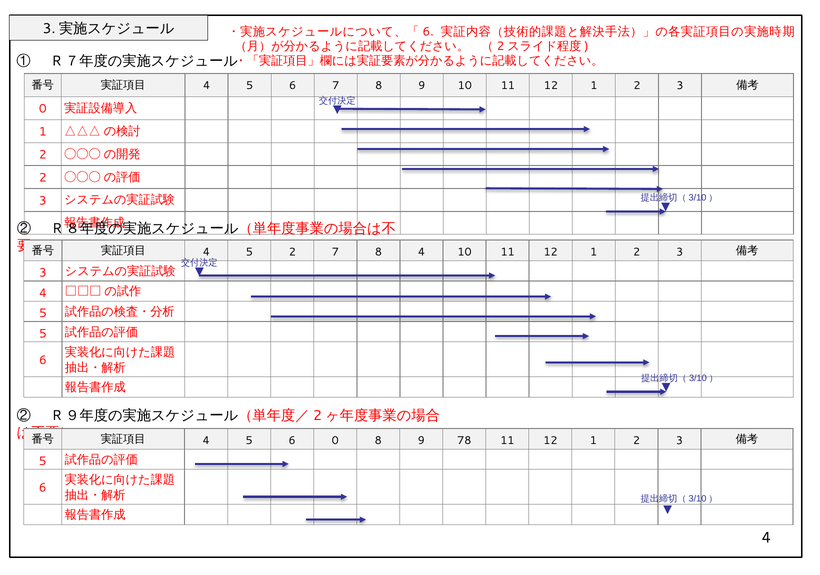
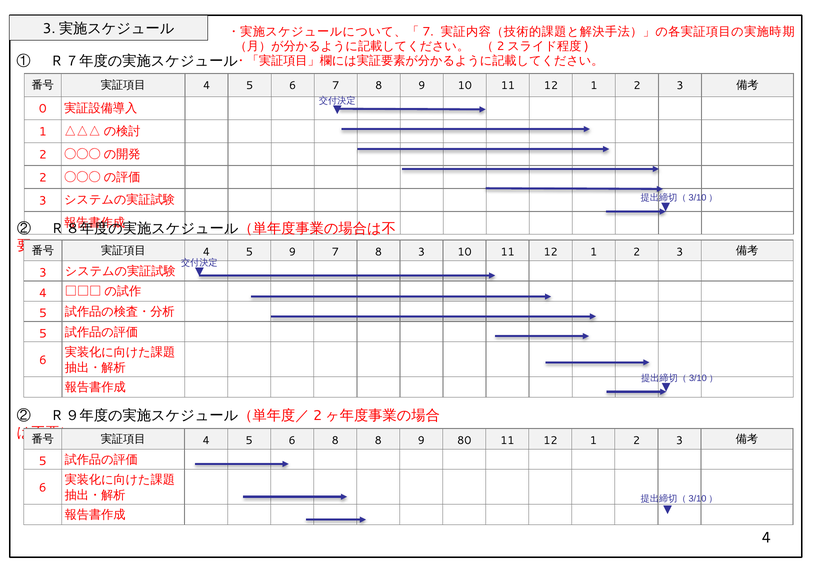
6 at (428, 32): 6 -> 7
5 2: 2 -> 9
8 4: 4 -> 3
6 0: 0 -> 8
78: 78 -> 80
